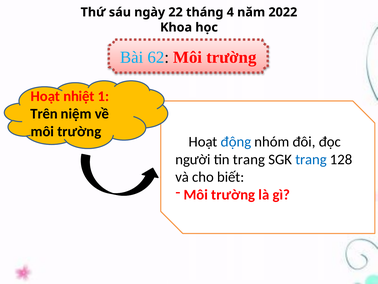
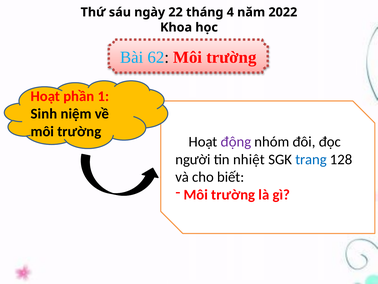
nhiệt: nhiệt -> phần
Trên: Trên -> Sinh
động colour: blue -> purple
tin trang: trang -> nhiệt
